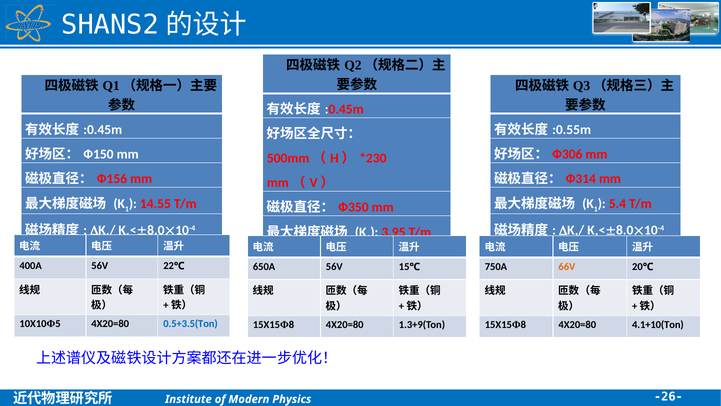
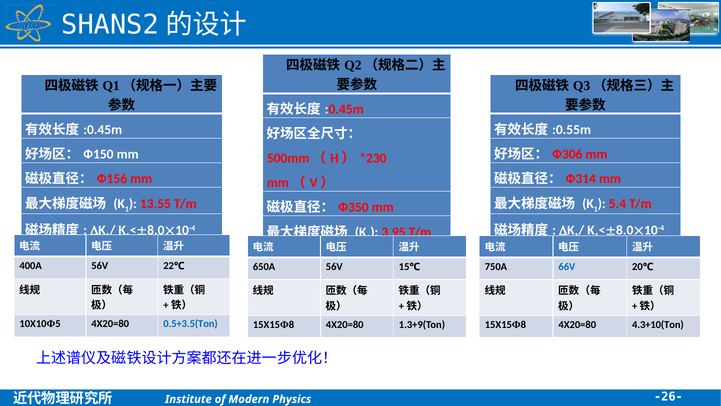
14.55: 14.55 -> 13.55
66V colour: orange -> blue
4.1+10(Ton: 4.1+10(Ton -> 4.3+10(Ton
